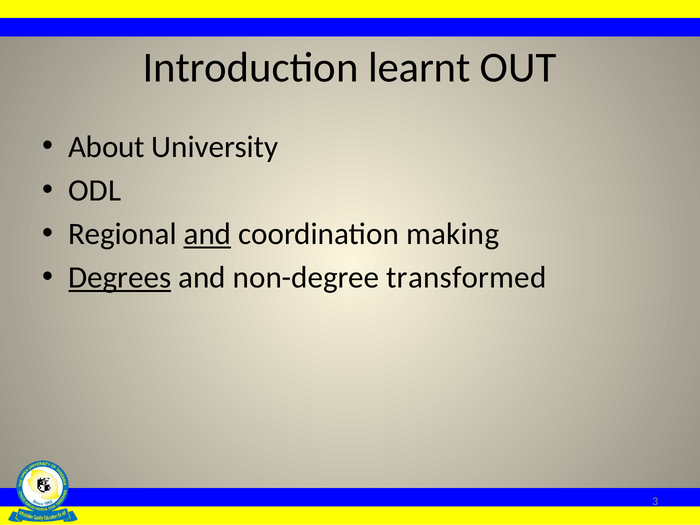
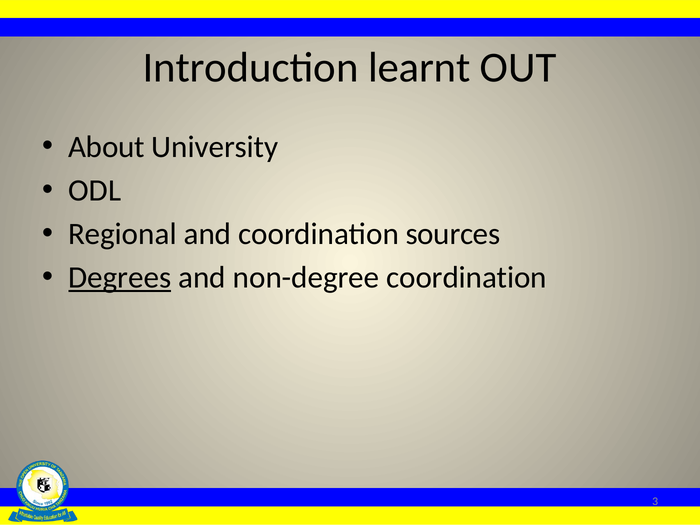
and at (207, 234) underline: present -> none
making: making -> sources
non-degree transformed: transformed -> coordination
